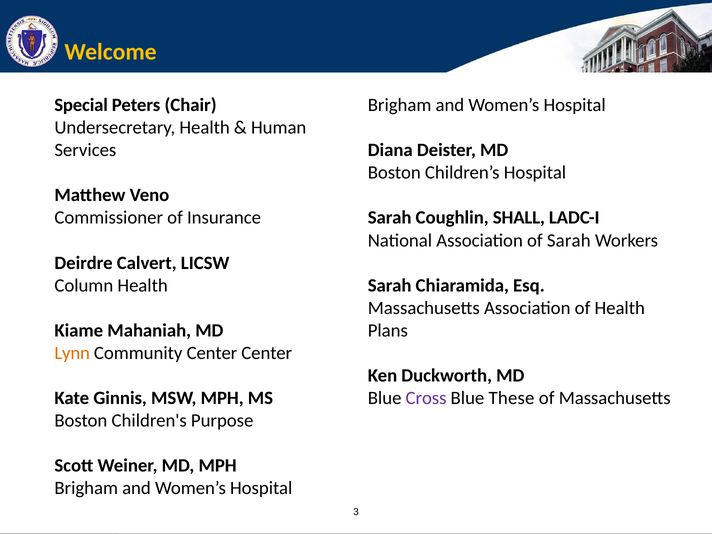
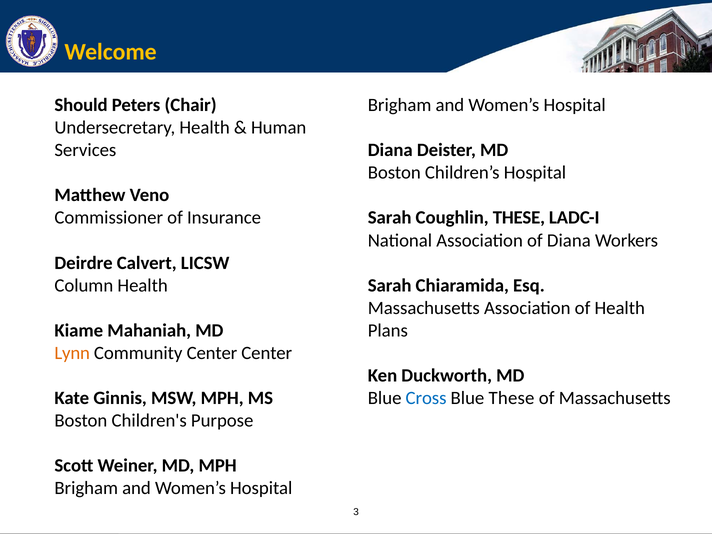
Special: Special -> Should
Coughlin SHALL: SHALL -> THESE
of Sarah: Sarah -> Diana
Cross colour: purple -> blue
